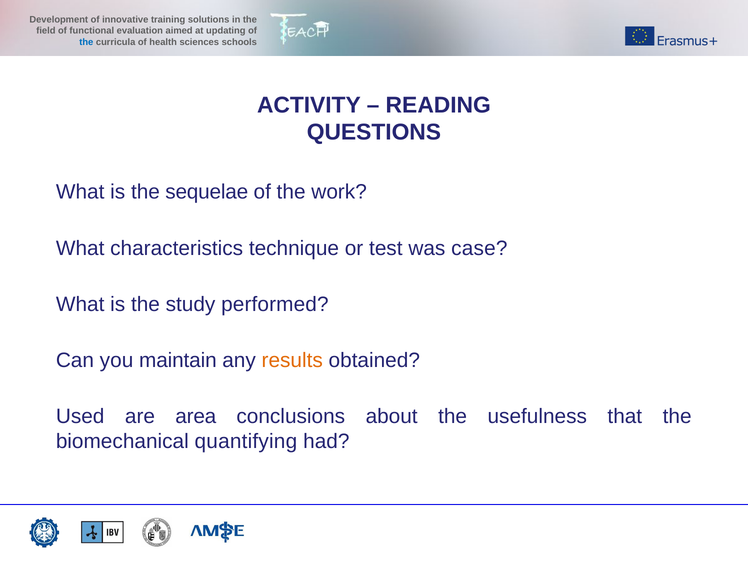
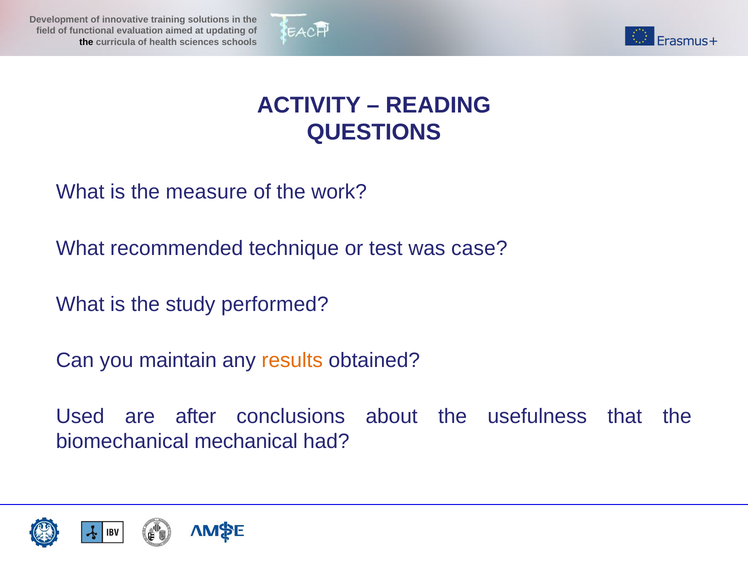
the at (86, 42) colour: blue -> black
sequelae: sequelae -> measure
characteristics: characteristics -> recommended
area: area -> after
quantifying: quantifying -> mechanical
